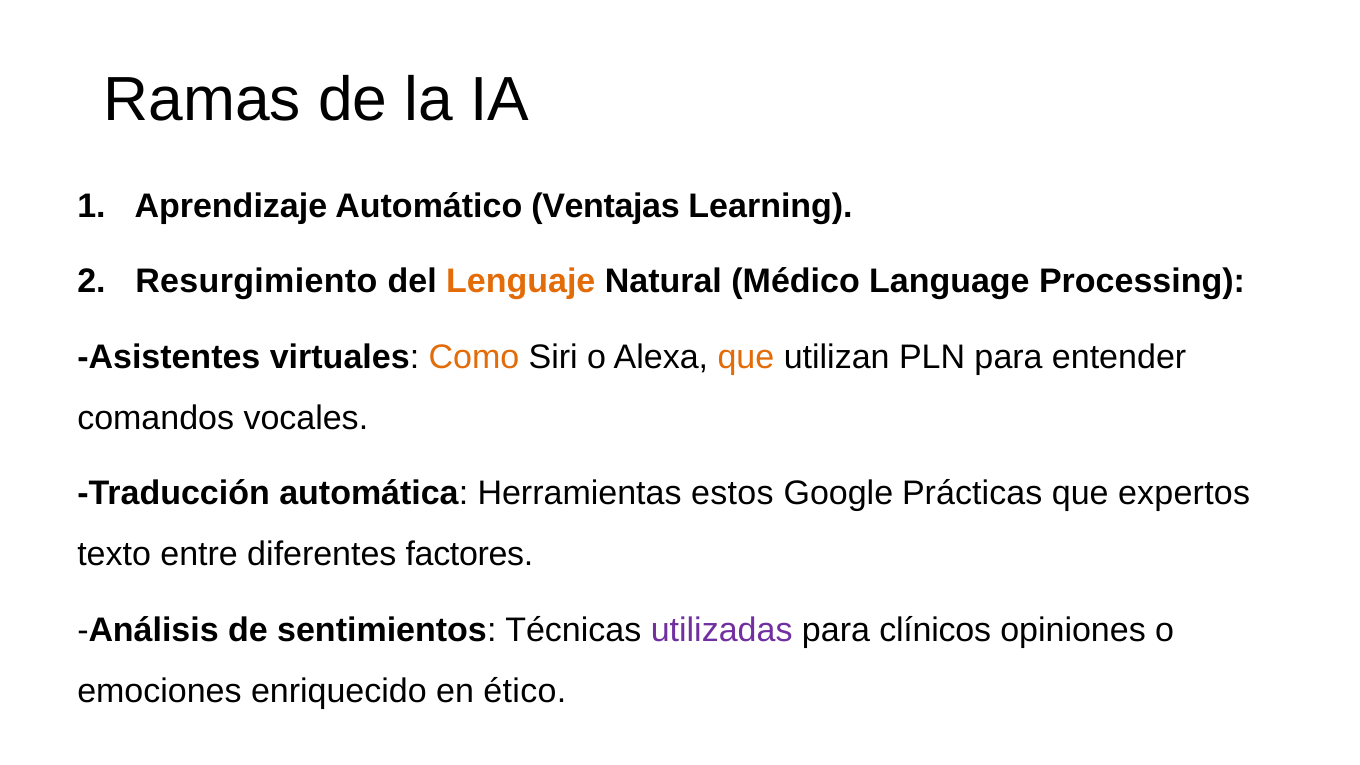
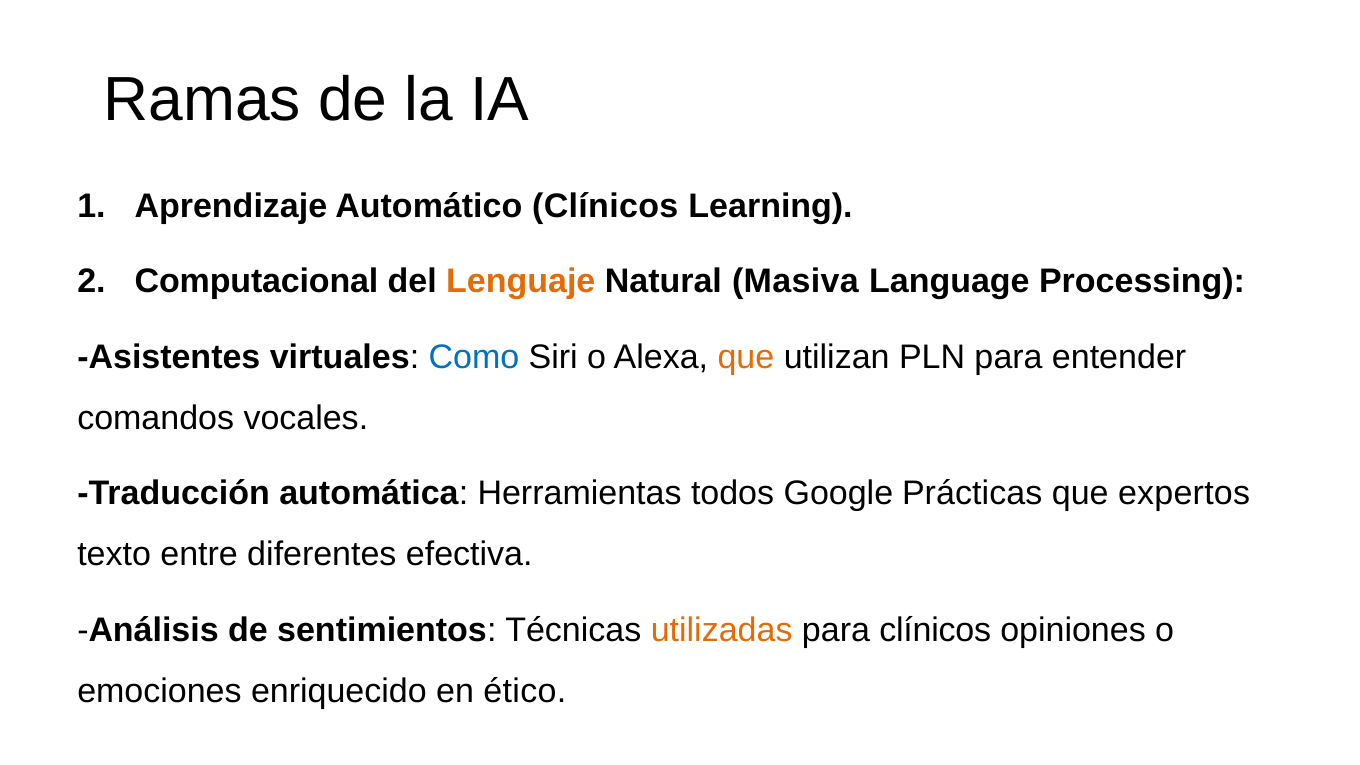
Automático Ventajas: Ventajas -> Clínicos
Resurgimiento: Resurgimiento -> Computacional
Médico: Médico -> Masiva
Como colour: orange -> blue
estos: estos -> todos
factores: factores -> efectiva
utilizadas colour: purple -> orange
